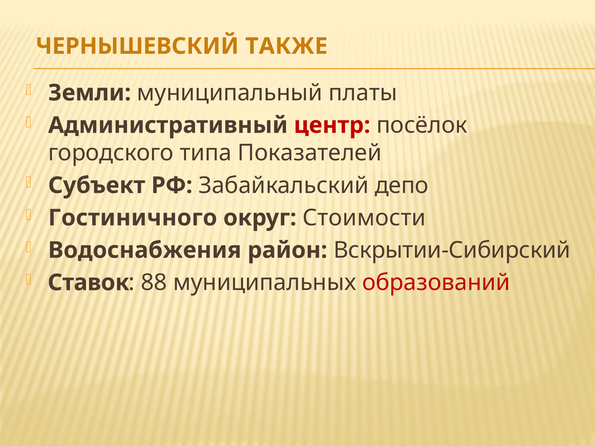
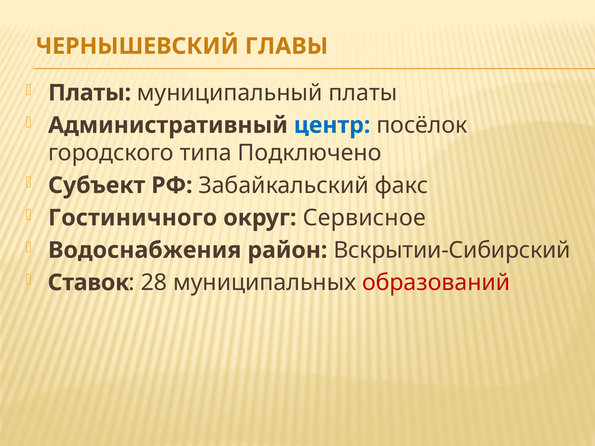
ТАКЖЕ: ТАКЖЕ -> ГЛАВЫ
Земли at (90, 93): Земли -> Платы
центр colour: red -> blue
Показателей: Показателей -> Подключено
депо: депо -> факс
Стоимости: Стоимости -> Сервисное
88: 88 -> 28
